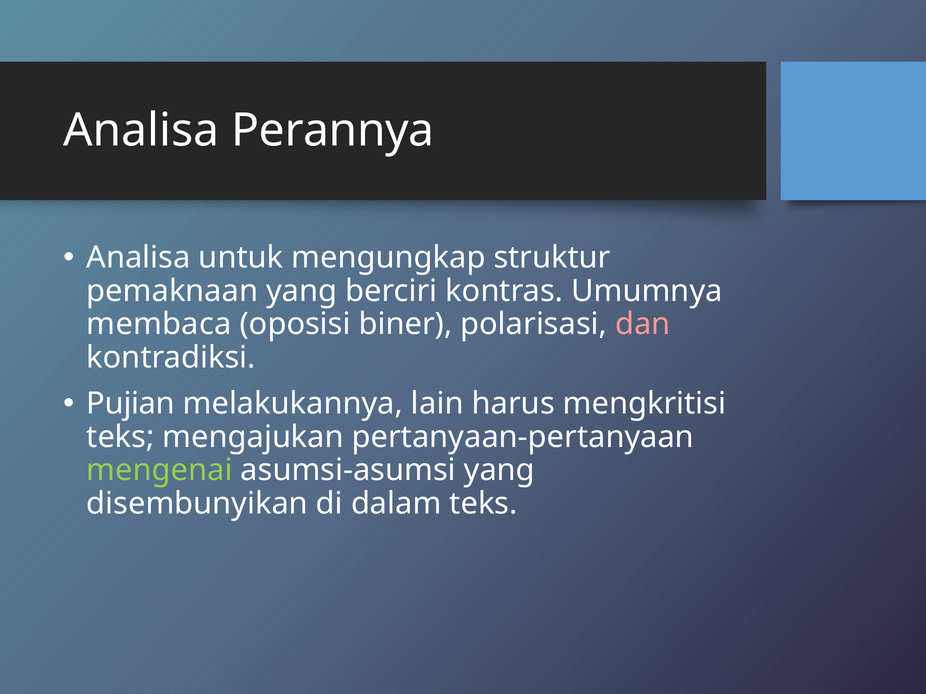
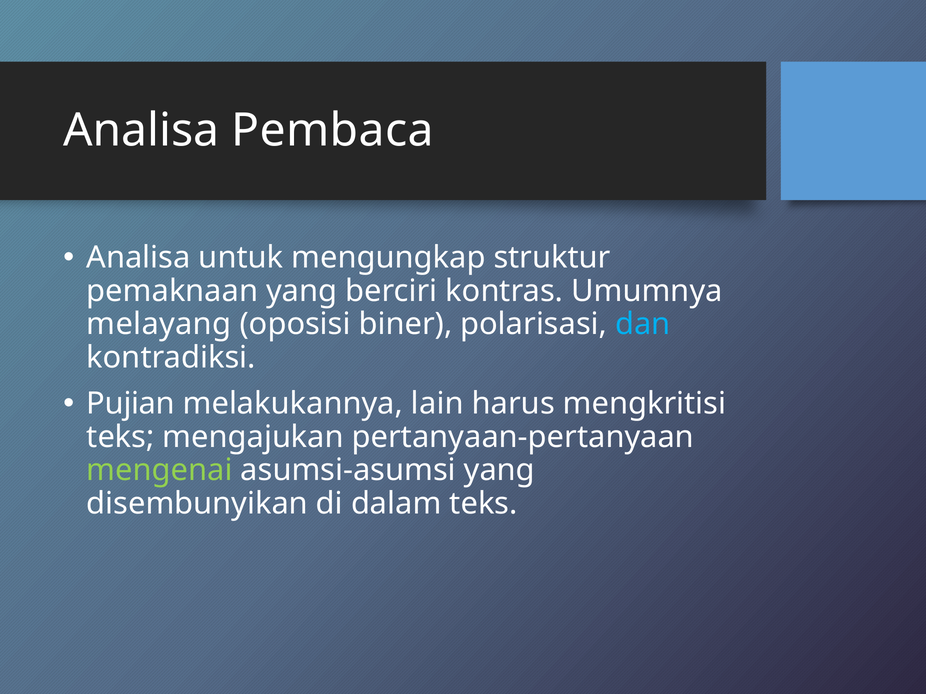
Perannya: Perannya -> Pembaca
membaca: membaca -> melayang
dan colour: pink -> light blue
